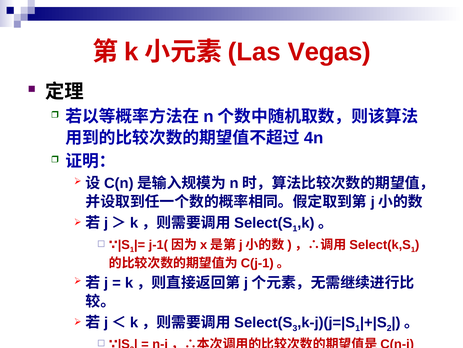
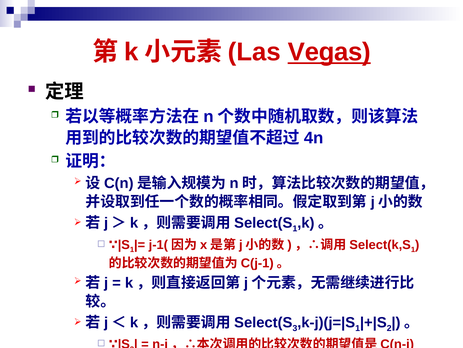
Vegas underline: none -> present
